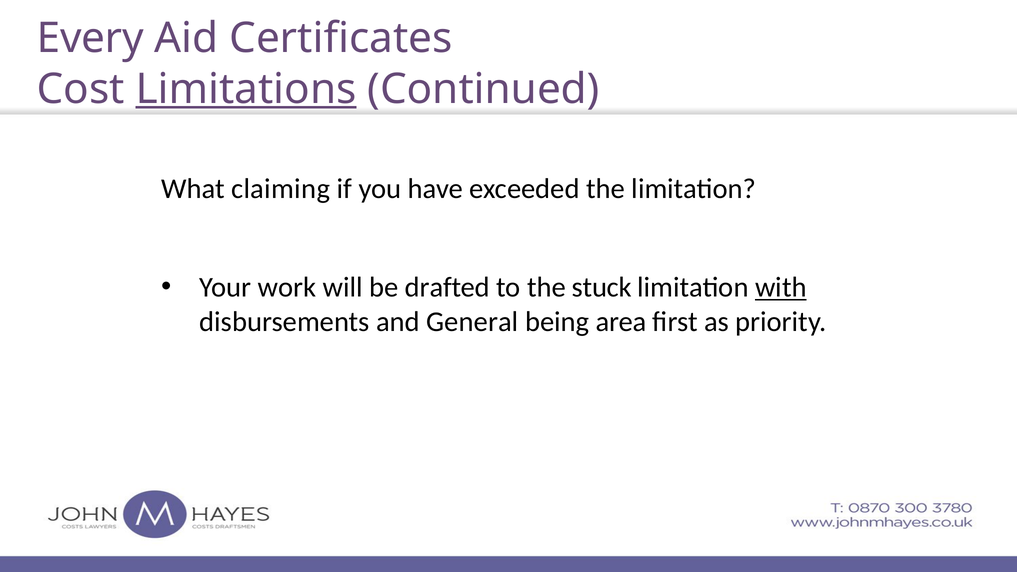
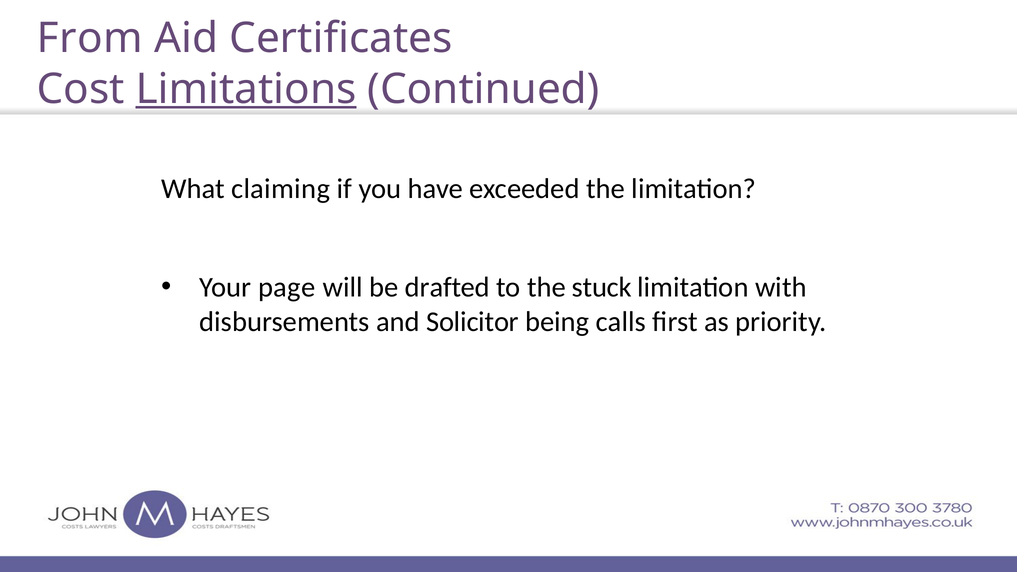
Every: Every -> From
work: work -> page
with underline: present -> none
General: General -> Solicitor
area: area -> calls
